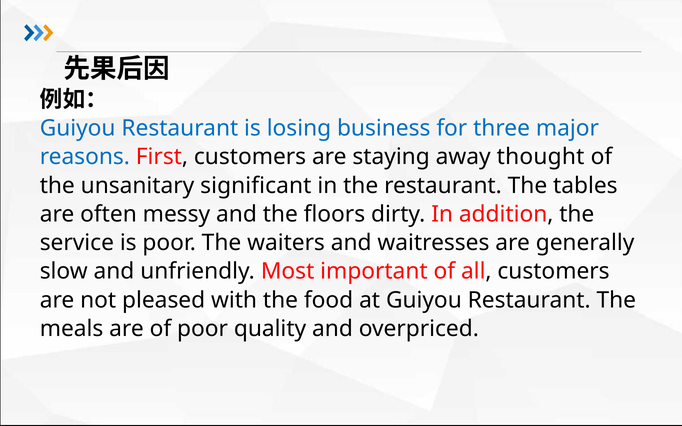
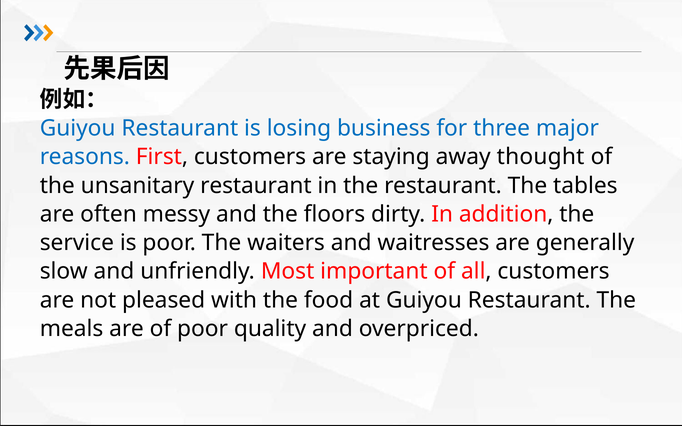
unsanitary significant: significant -> restaurant
